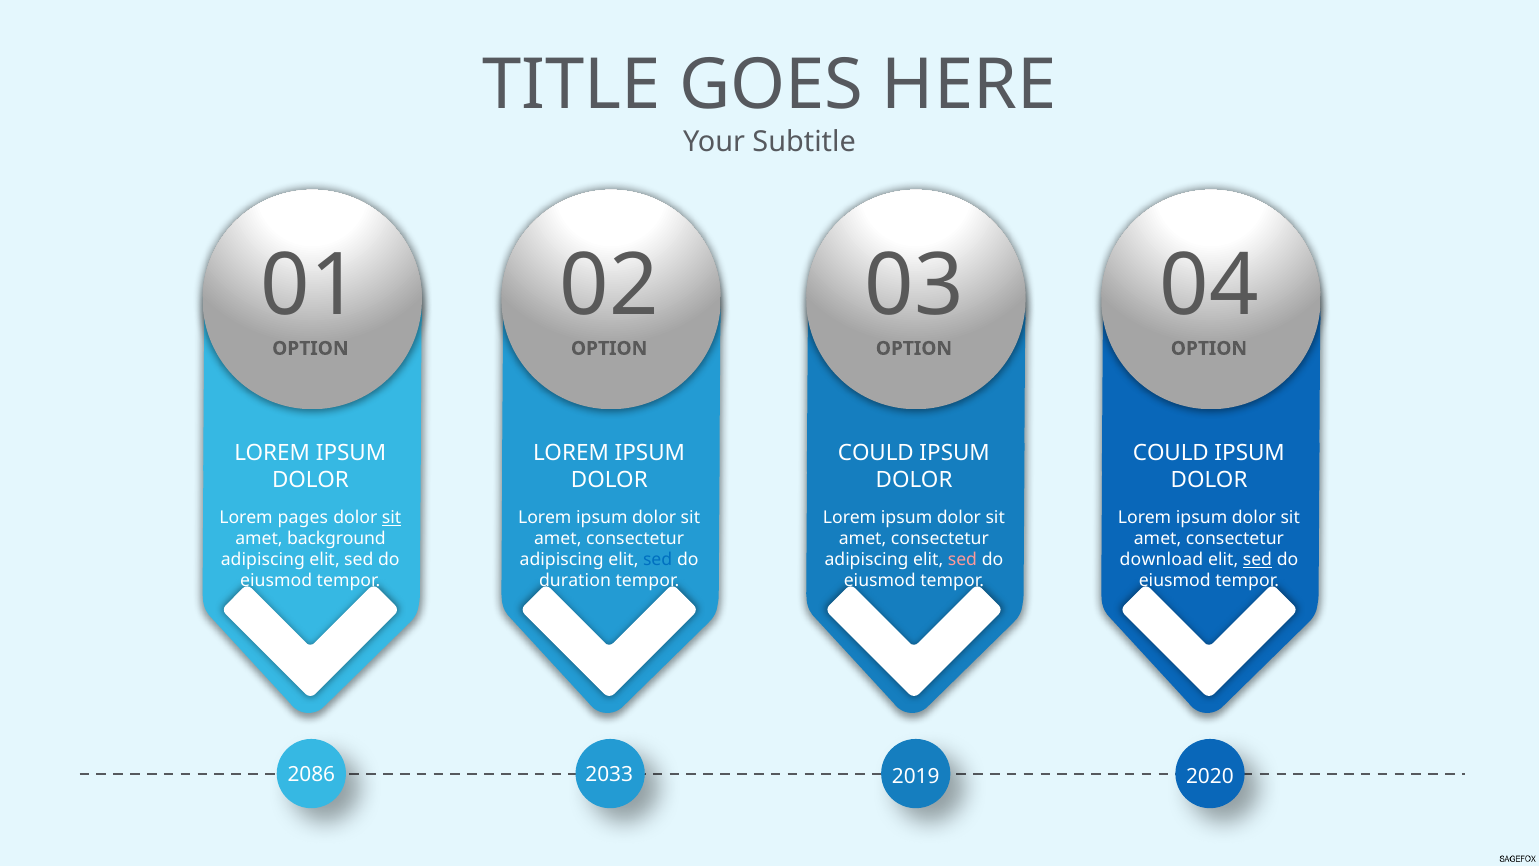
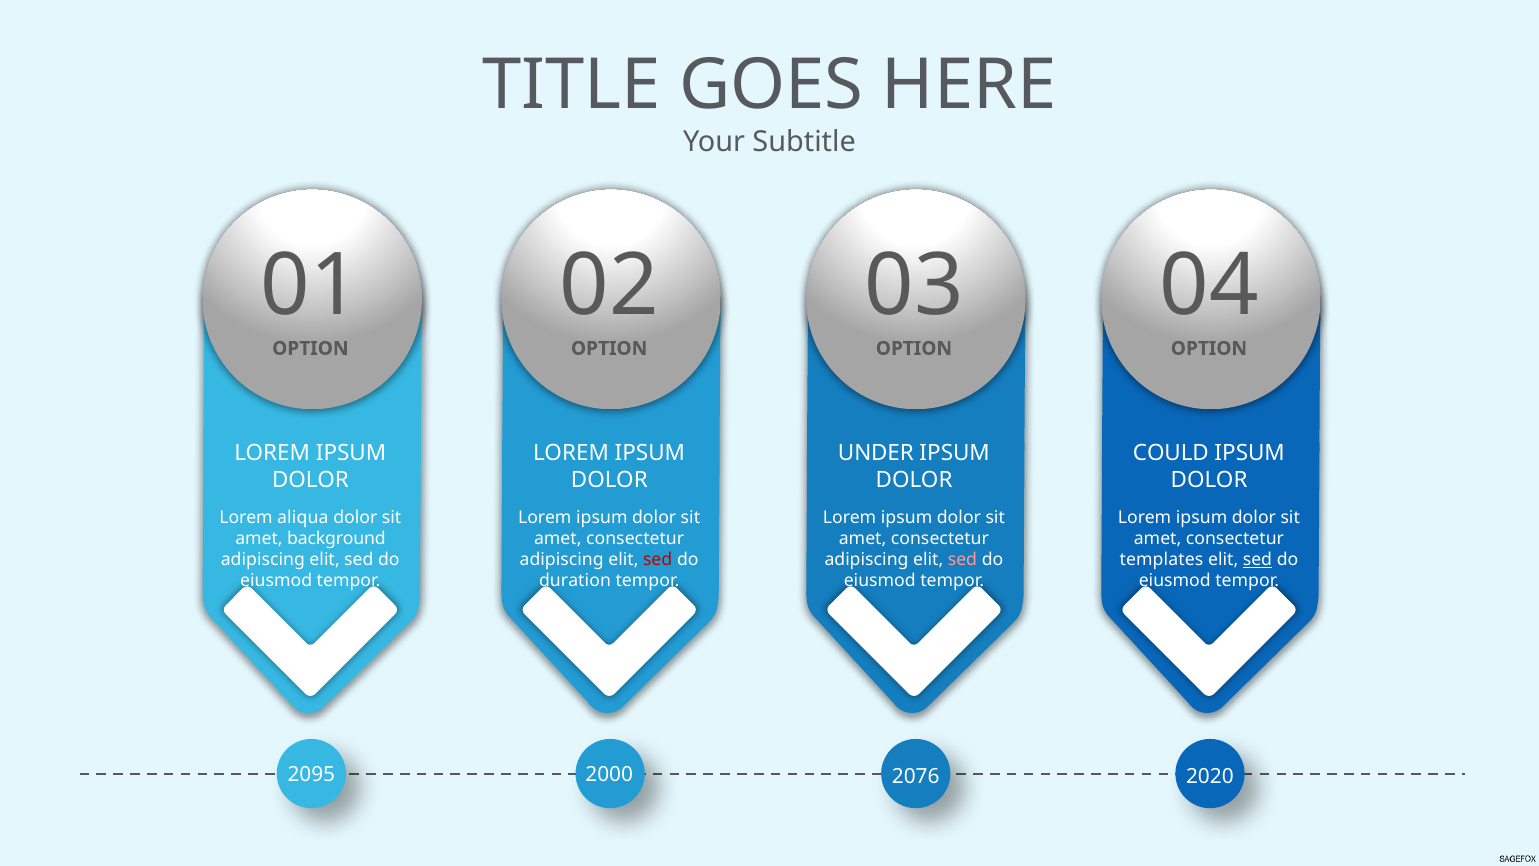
COULD at (876, 453): COULD -> UNDER
pages: pages -> aliqua
sit at (392, 517) underline: present -> none
sed at (658, 560) colour: blue -> red
download: download -> templates
2086: 2086 -> 2095
2033: 2033 -> 2000
2019: 2019 -> 2076
